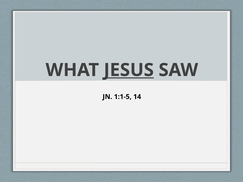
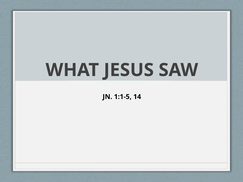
JESUS underline: present -> none
